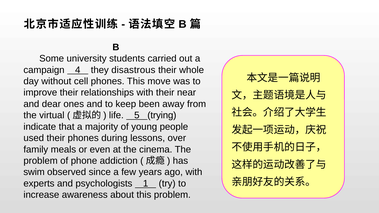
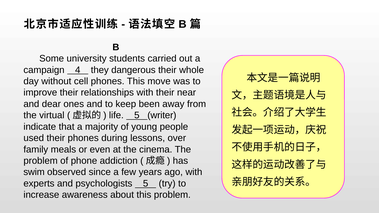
disastrous: disastrous -> dangerous
trying: trying -> writer
psychologists 1: 1 -> 5
